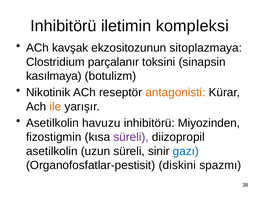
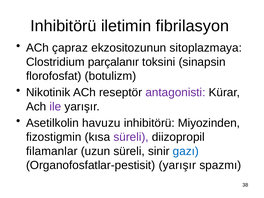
kompleksi: kompleksi -> fibrilasyon
kavşak: kavşak -> çapraz
kasılmaya: kasılmaya -> florofosfat
antagonisti colour: orange -> purple
ile colour: orange -> purple
asetilkolin at (52, 151): asetilkolin -> filamanlar
Organofosfatlar-pestisit diskini: diskini -> yarışır
